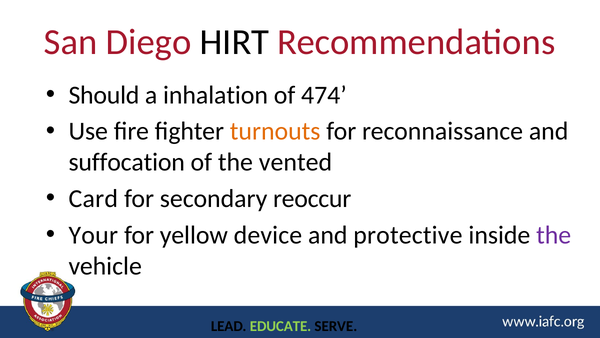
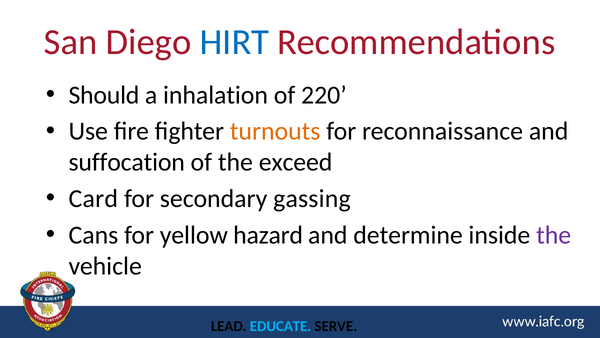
HIRT colour: black -> blue
474: 474 -> 220
vented: vented -> exceed
reoccur: reoccur -> gassing
Your: Your -> Cans
device: device -> hazard
protective: protective -> determine
EDUCATE colour: light green -> light blue
